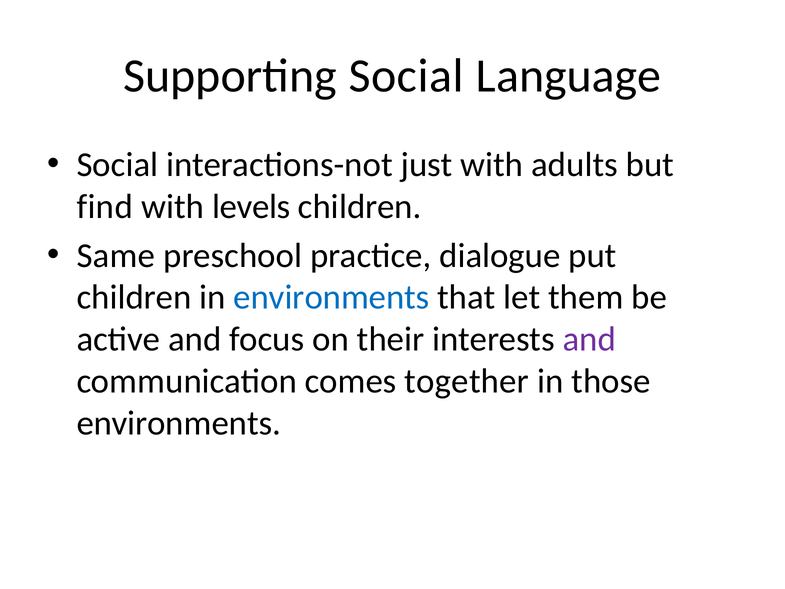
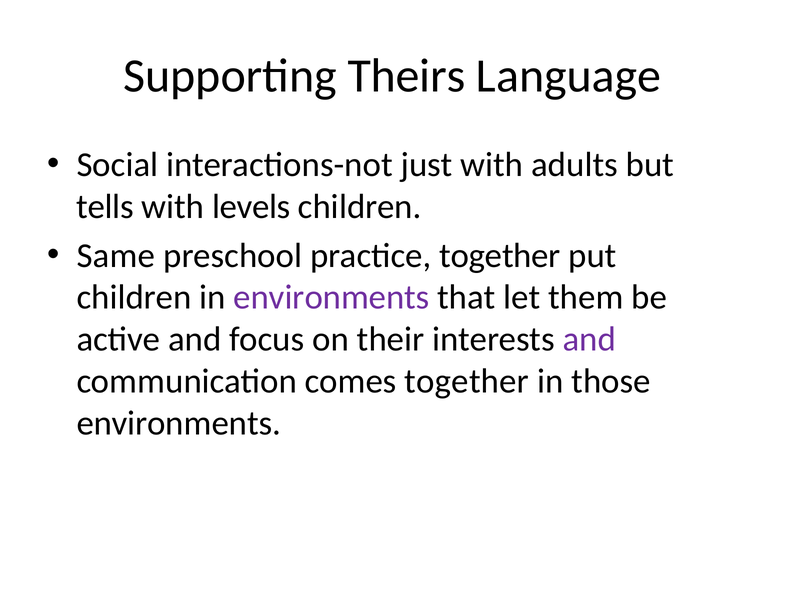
Supporting Social: Social -> Theirs
find: find -> tells
practice dialogue: dialogue -> together
environments at (331, 297) colour: blue -> purple
